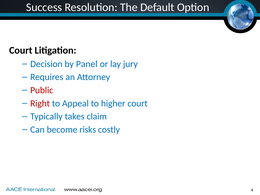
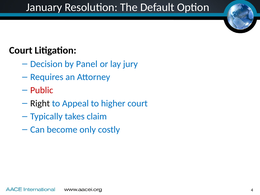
Success: Success -> January
Right colour: red -> black
risks: risks -> only
